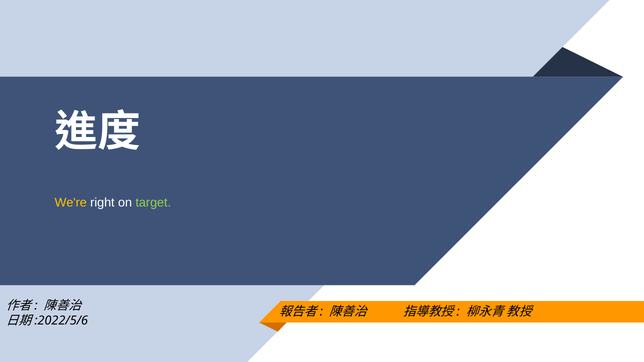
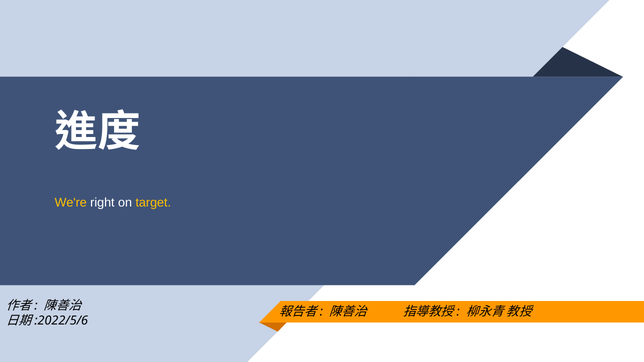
target colour: light green -> yellow
